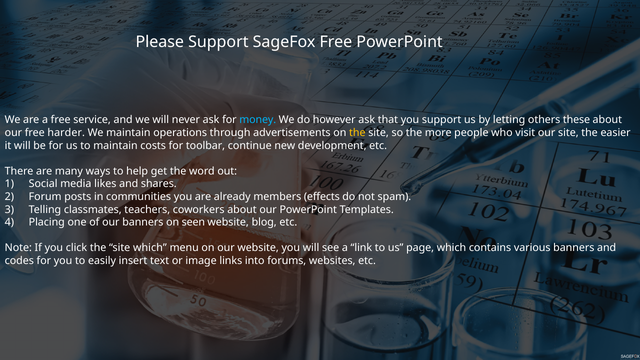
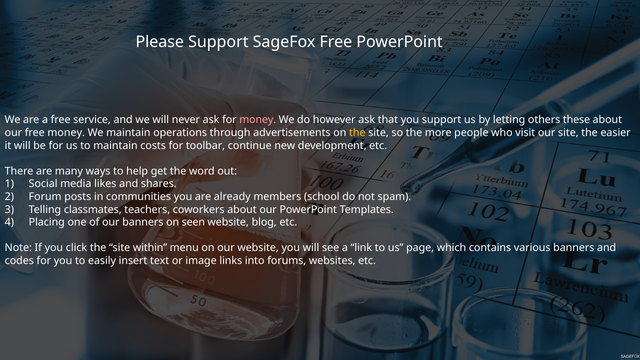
money at (258, 120) colour: light blue -> pink
free harder: harder -> money
effects: effects -> school
site which: which -> within
